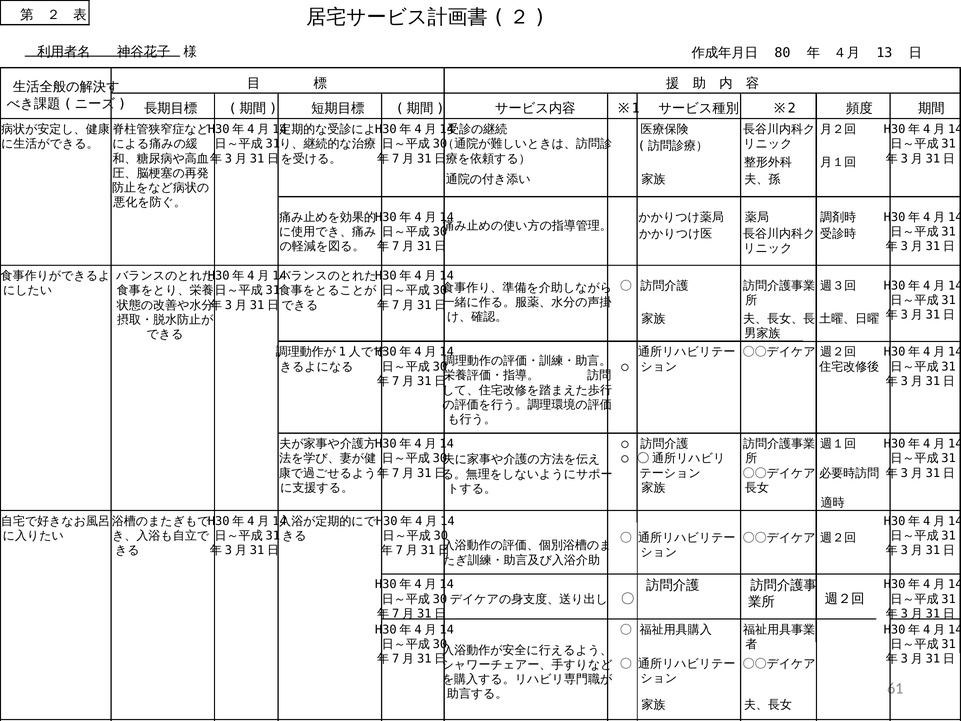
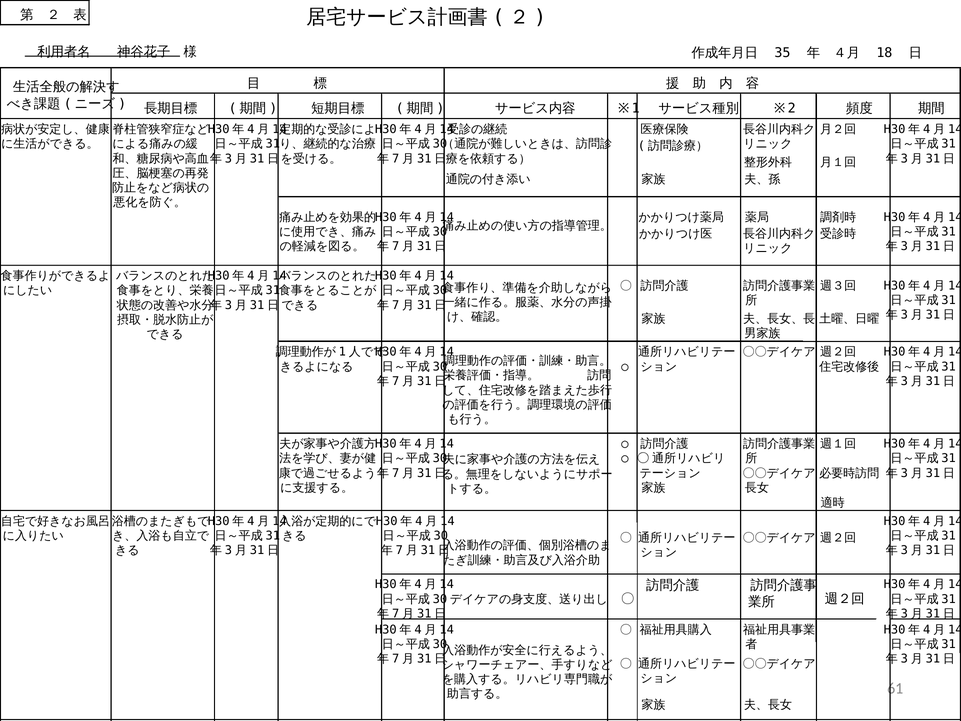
80: 80 -> 35
13: 13 -> 18
